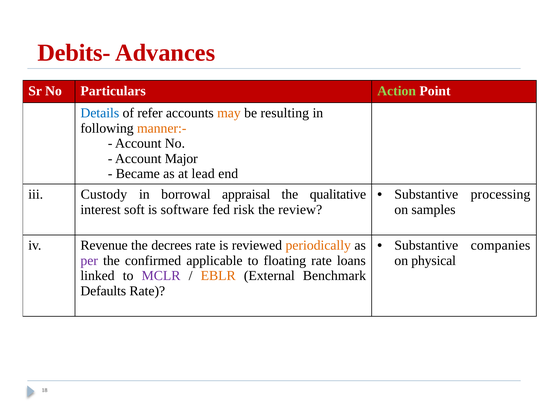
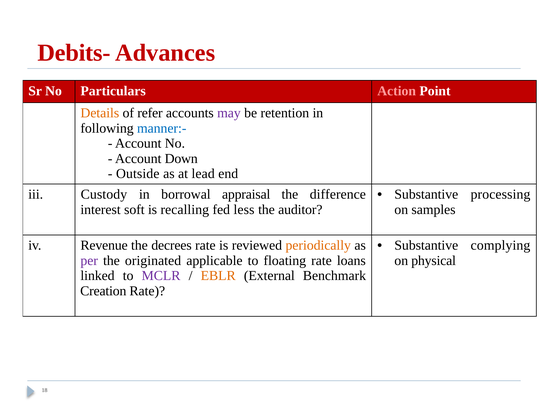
Action colour: light green -> pink
Details colour: blue -> orange
may colour: orange -> purple
resulting: resulting -> retention
manner:- colour: orange -> blue
Major: Major -> Down
Became: Became -> Outside
qualitative: qualitative -> difference
software: software -> recalling
risk: risk -> less
review: review -> auditor
companies: companies -> complying
confirmed: confirmed -> originated
Defaults: Defaults -> Creation
